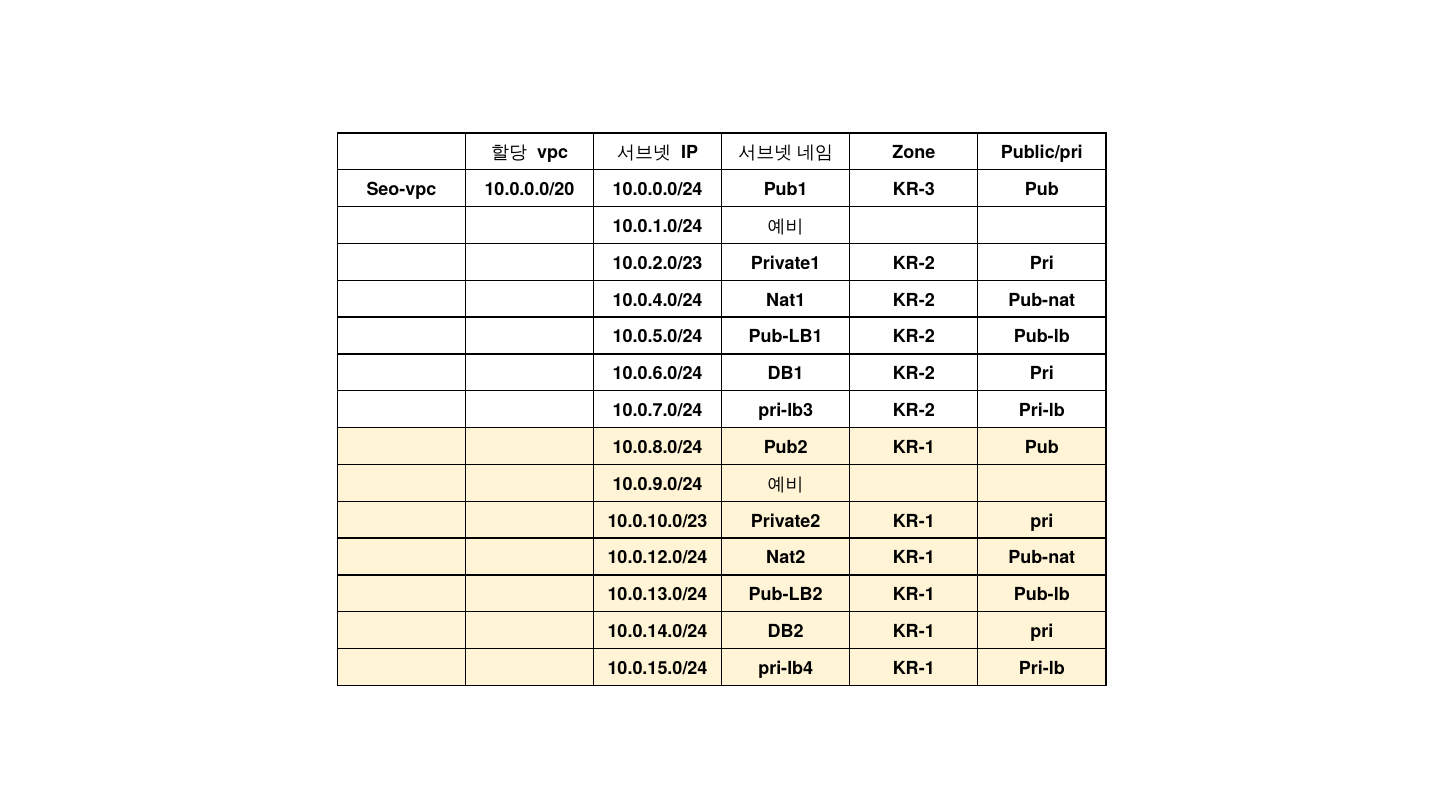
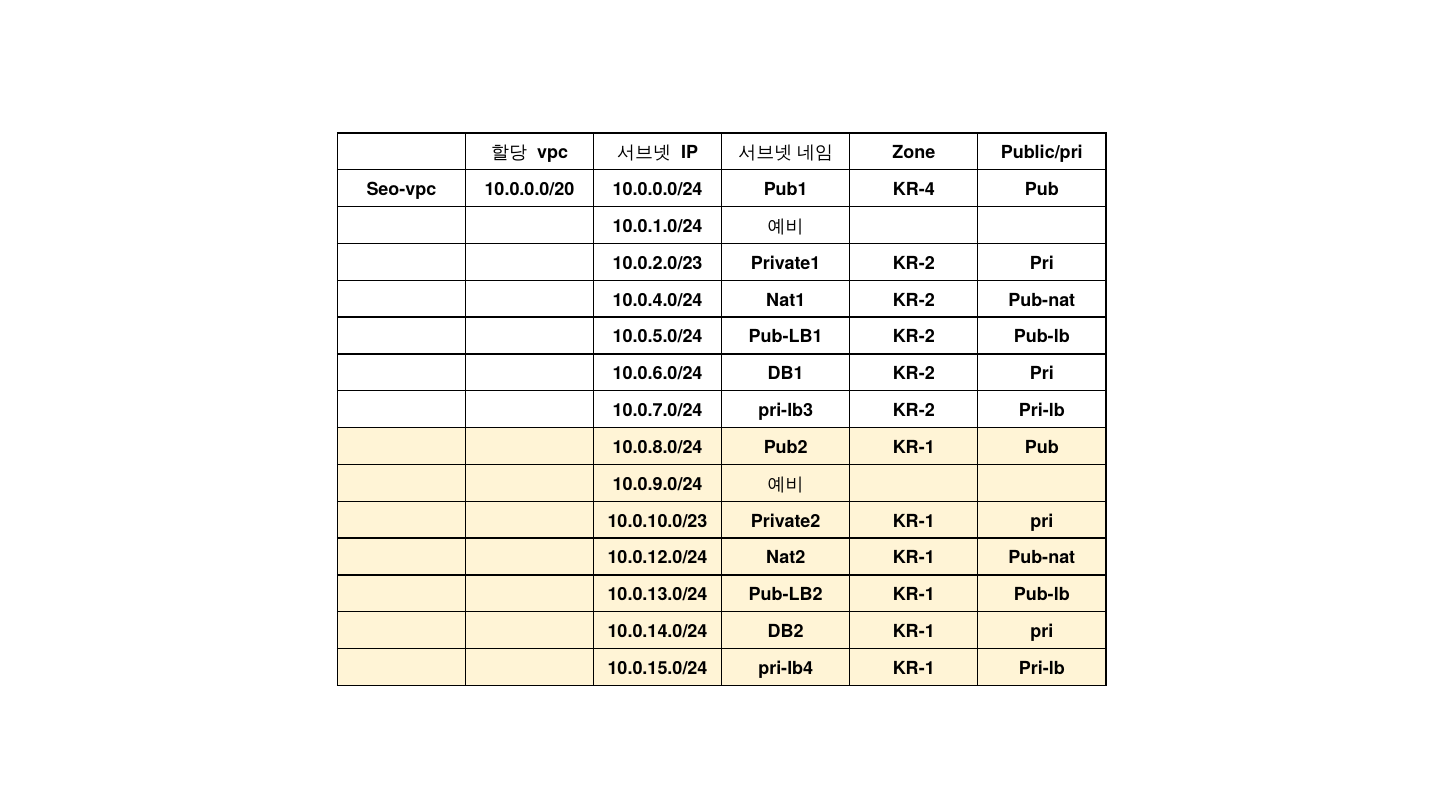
KR-3: KR-3 -> KR-4
